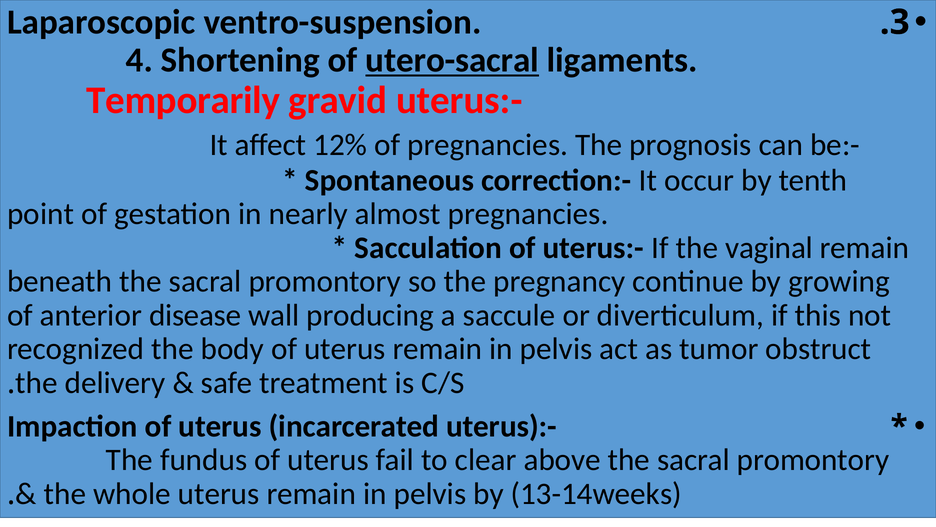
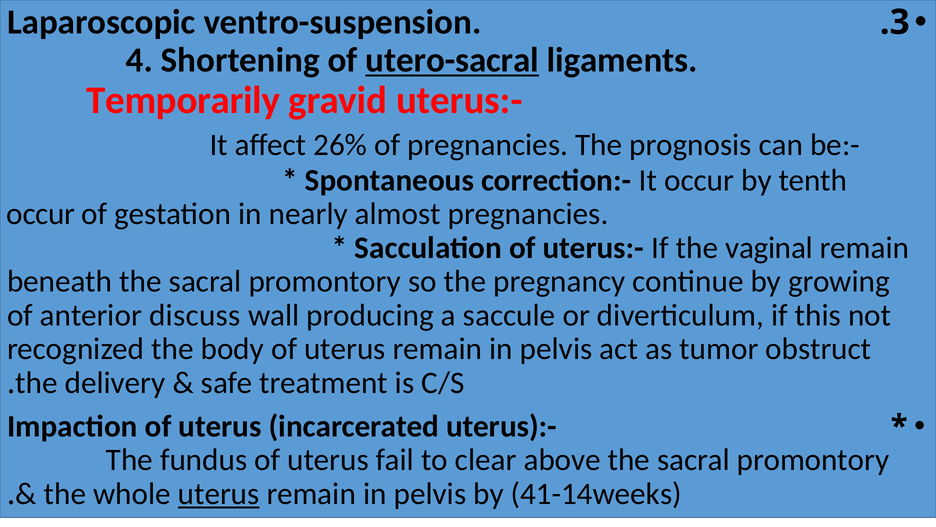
12%: 12% -> 26%
point at (41, 214): point -> occur
disease: disease -> discuss
uterus at (219, 493) underline: none -> present
13-14weeks: 13-14weeks -> 41-14weeks
